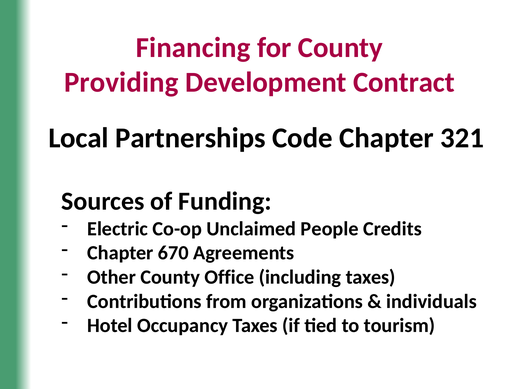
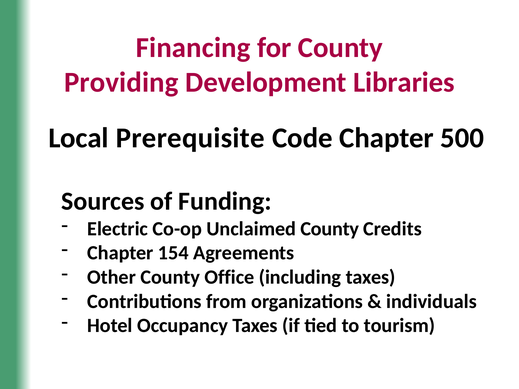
Contract: Contract -> Libraries
Partnerships: Partnerships -> Prerequisite
321: 321 -> 500
Unclaimed People: People -> County
670: 670 -> 154
